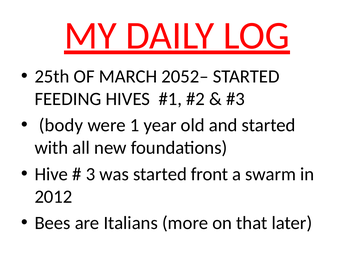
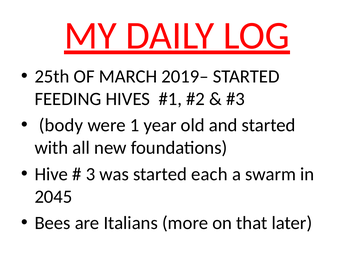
2052–: 2052– -> 2019–
front: front -> each
2012: 2012 -> 2045
